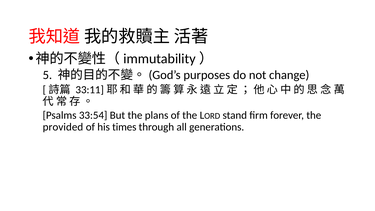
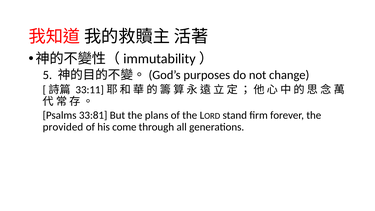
33:54: 33:54 -> 33:81
times: times -> come
